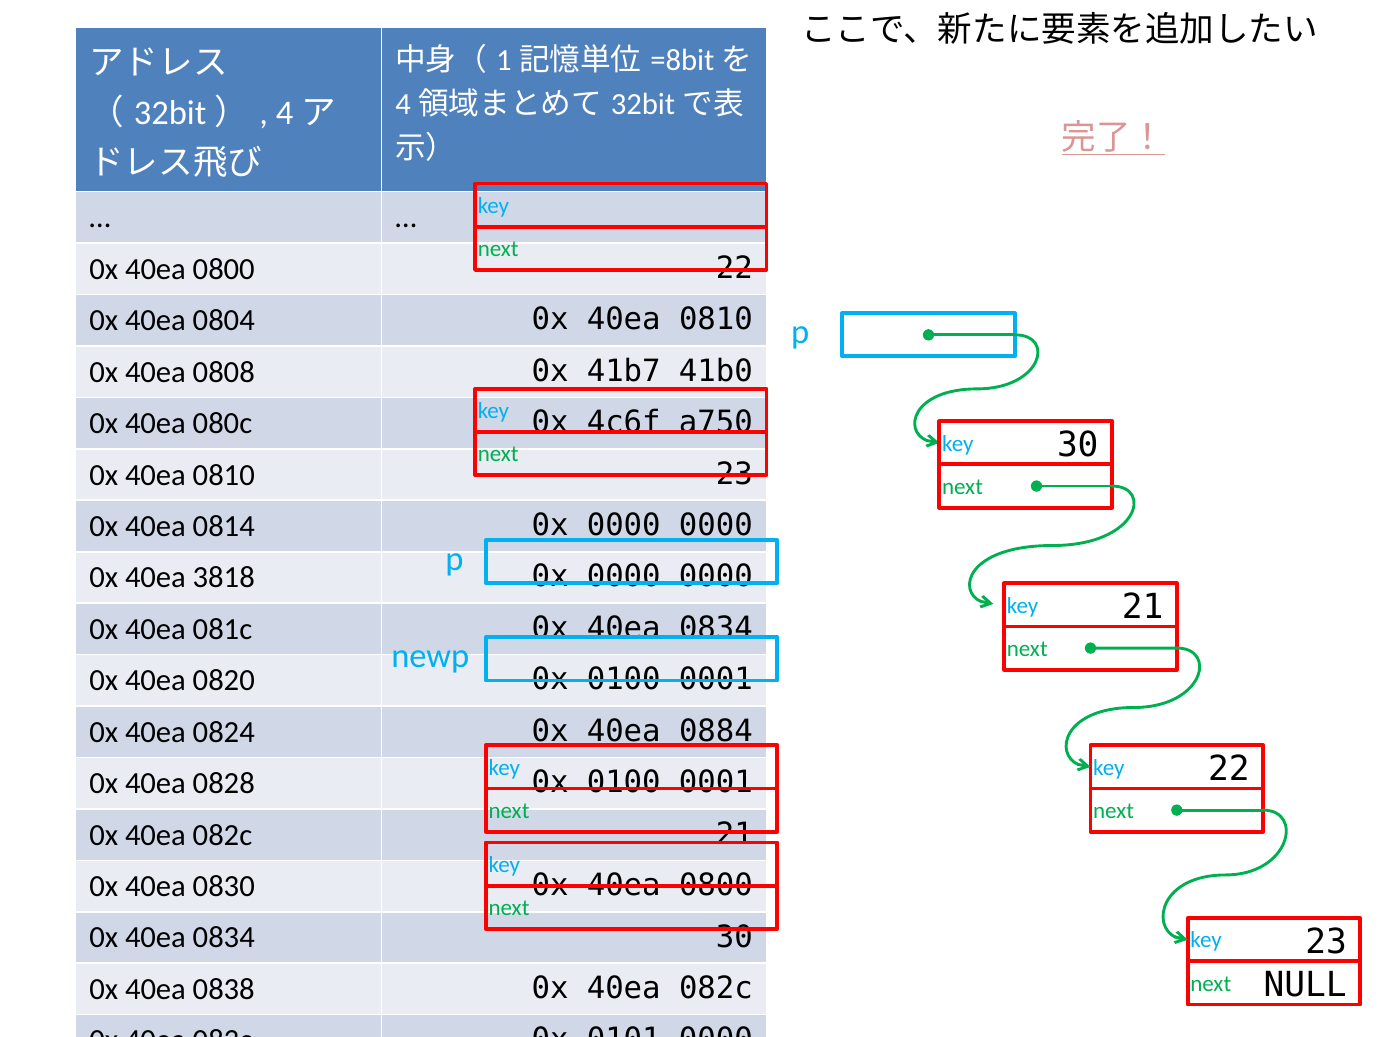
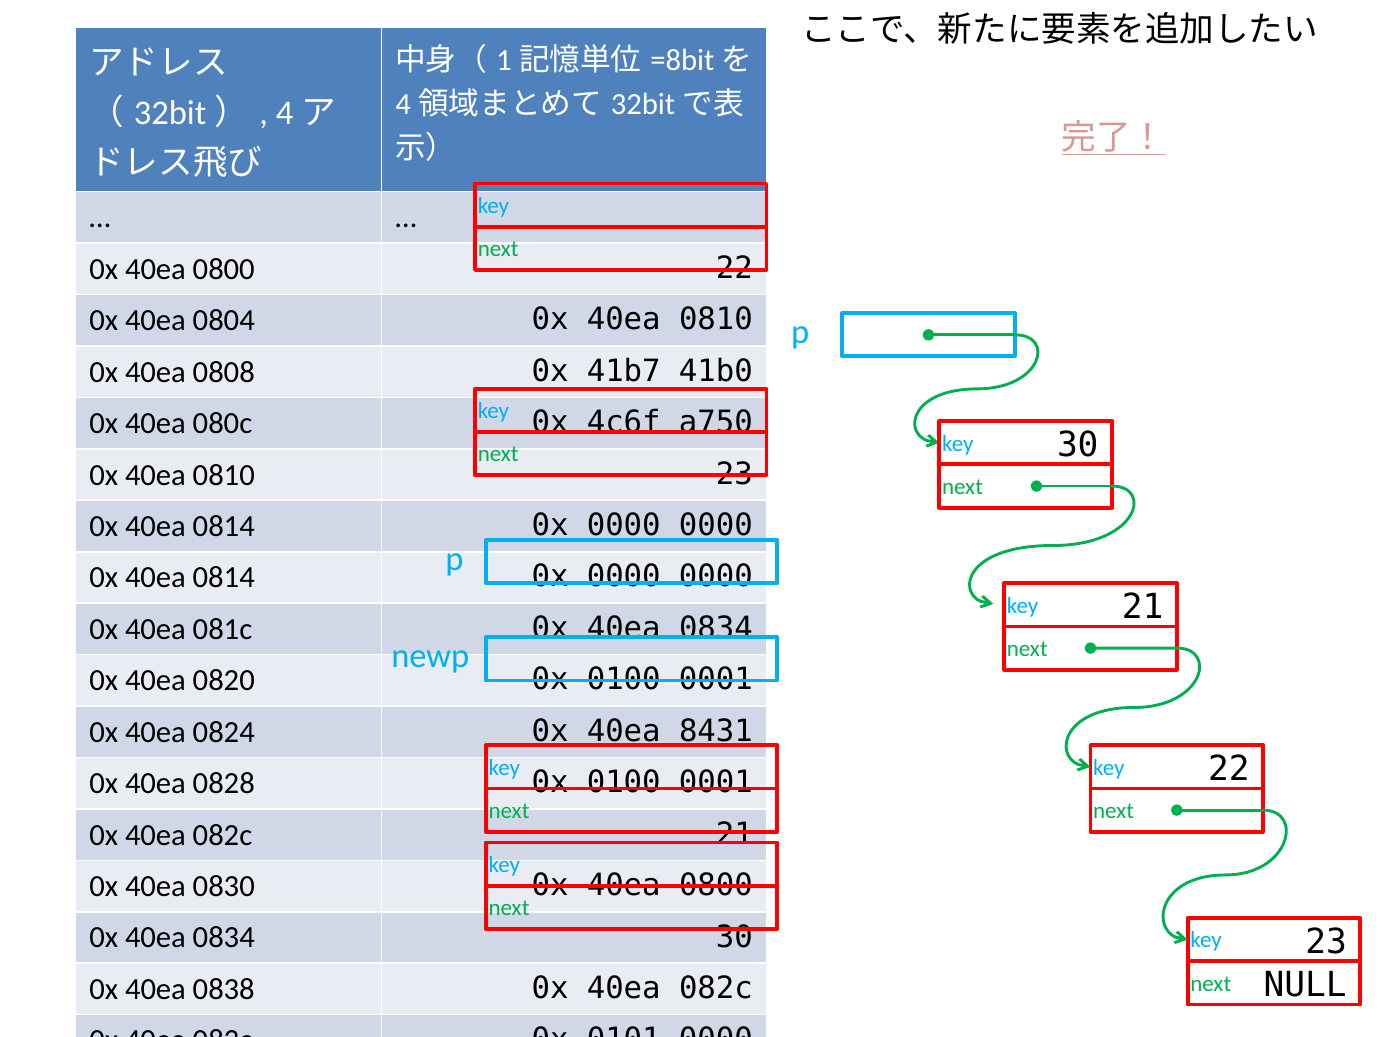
3818 at (224, 577): 3818 -> 0814
0884: 0884 -> 8431
